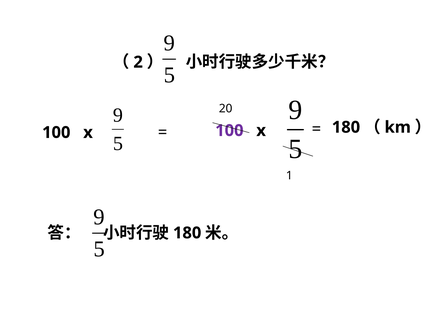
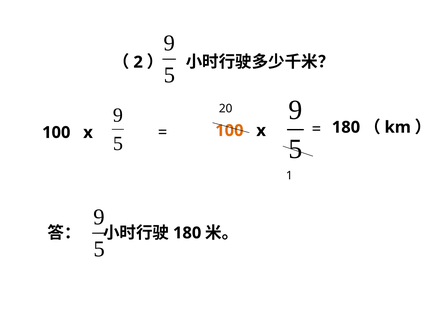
100 at (229, 130) colour: purple -> orange
